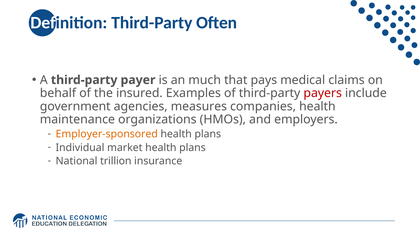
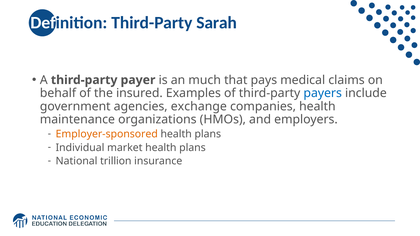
Often: Often -> Sarah
payers colour: red -> blue
measures: measures -> exchange
